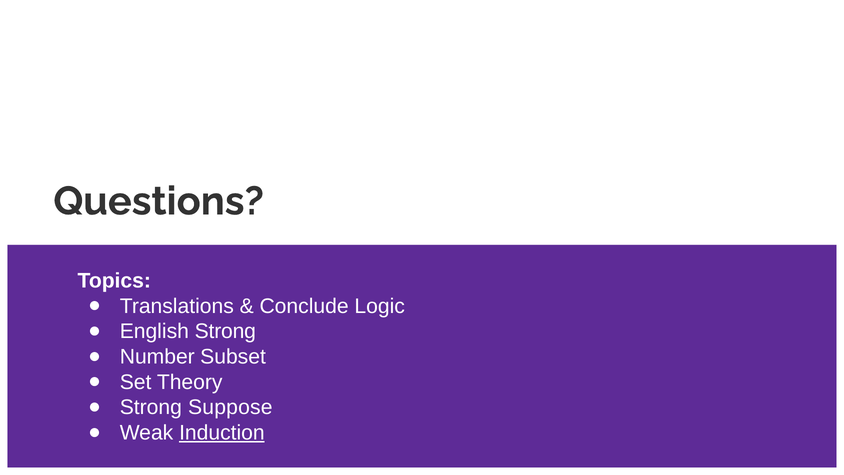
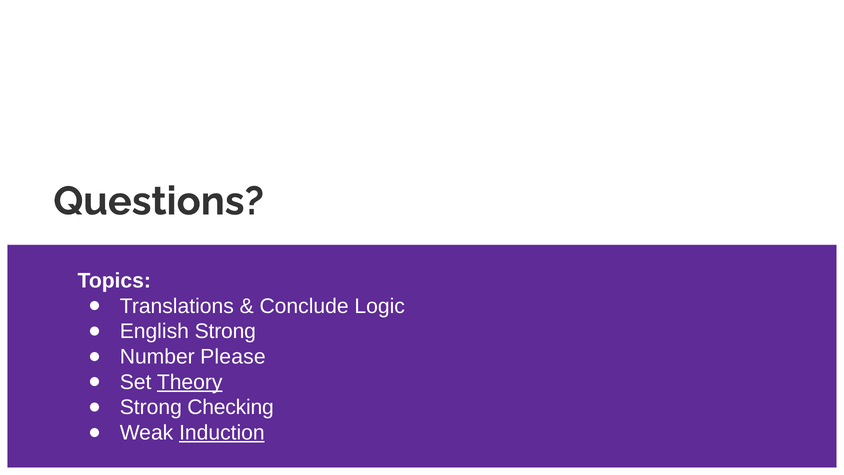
Subset: Subset -> Please
Theory underline: none -> present
Suppose: Suppose -> Checking
